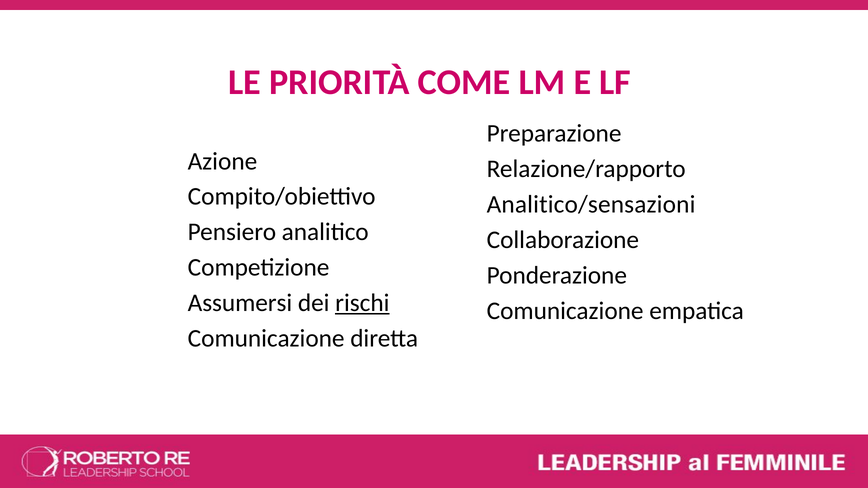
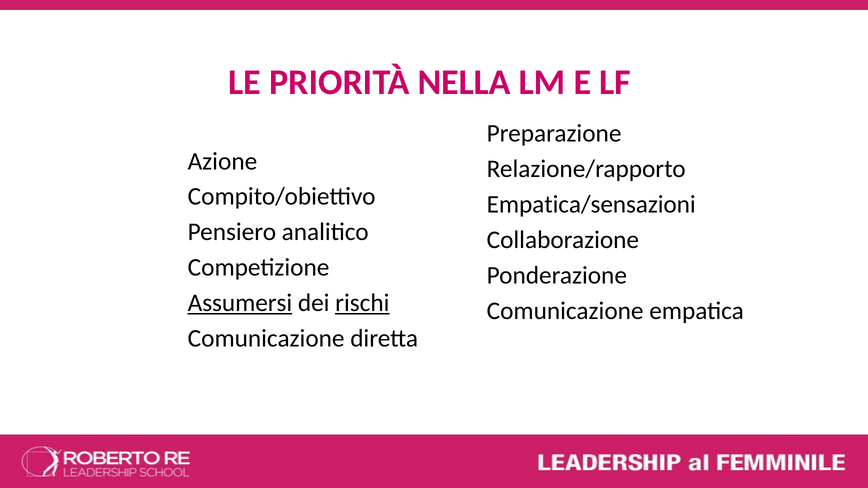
COME: COME -> NELLA
Analitico/sensazioni: Analitico/sensazioni -> Empatica/sensazioni
Assumersi underline: none -> present
